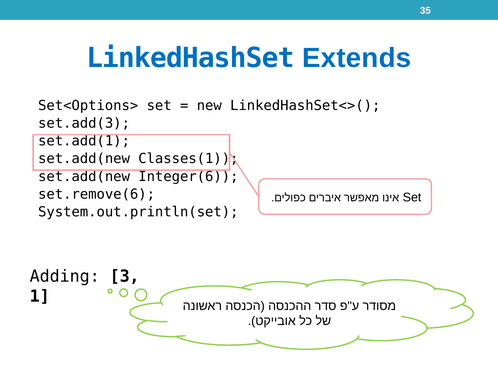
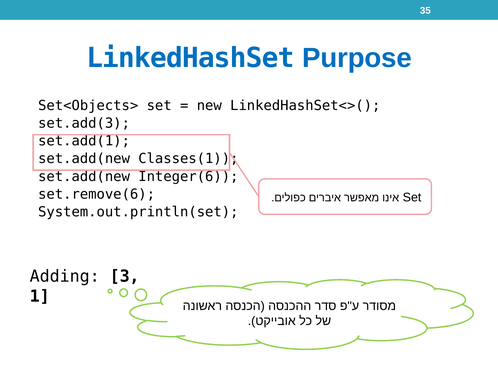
Extends: Extends -> Purpose
Set<Options>: Set<Options> -> Set<Objects>
